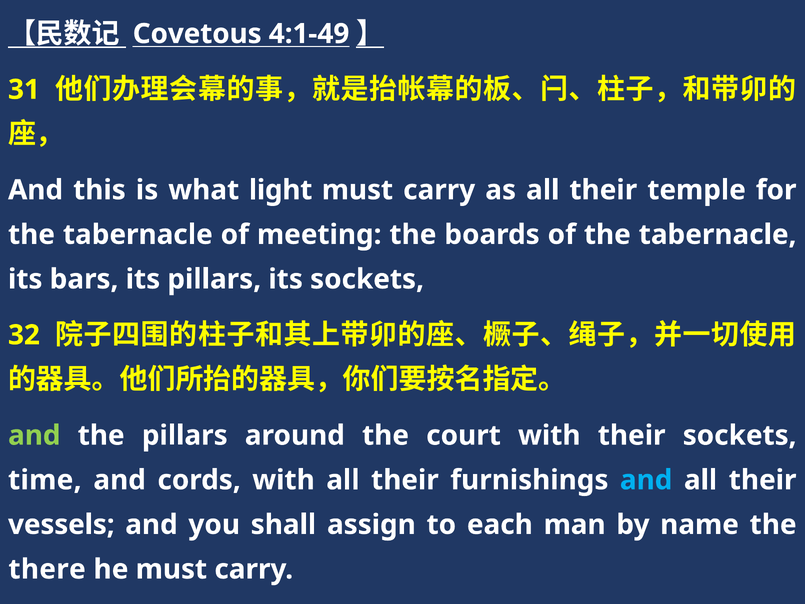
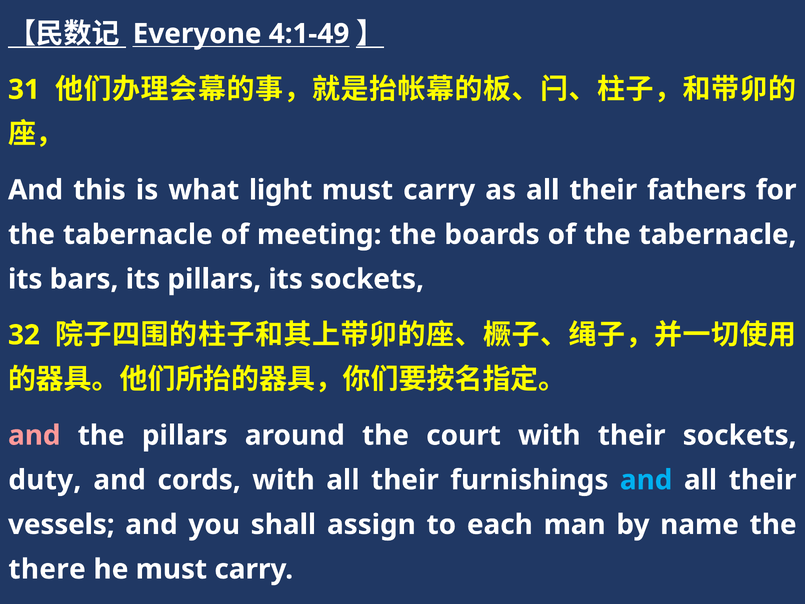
Covetous: Covetous -> Everyone
temple: temple -> fathers
and at (34, 435) colour: light green -> pink
time: time -> duty
